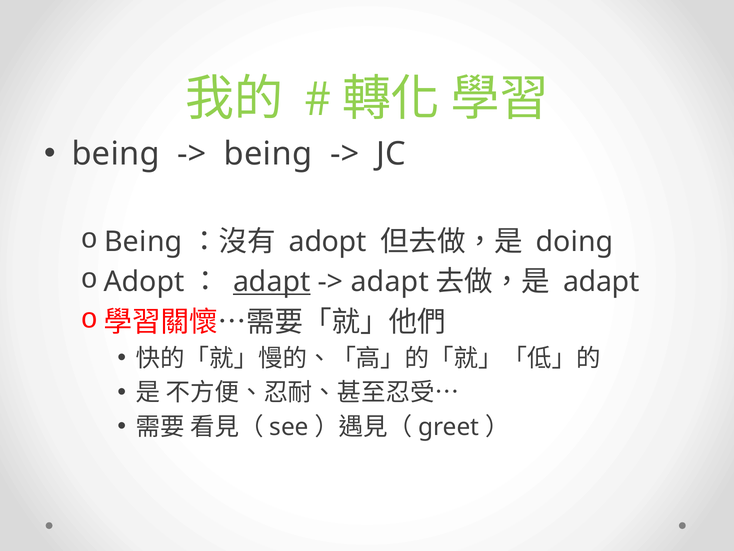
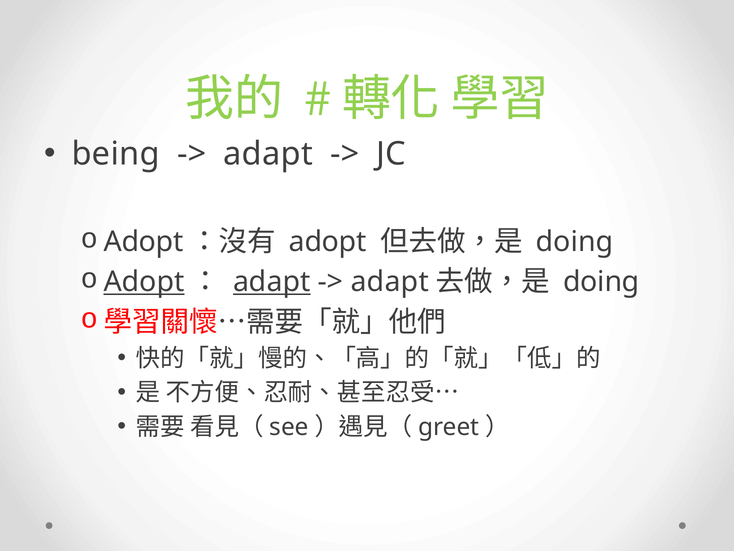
being at (268, 154): being -> adapt
Being at (143, 242): Being -> Adopt
Adopt at (144, 282) underline: none -> present
adapt at (601, 282): adapt -> doing
